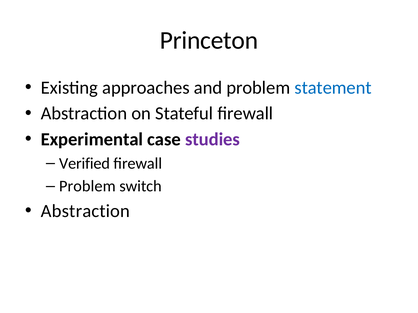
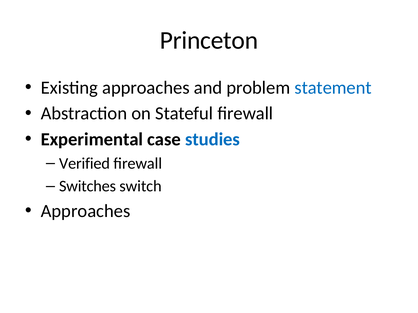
studies colour: purple -> blue
Problem at (87, 187): Problem -> Switches
Abstraction at (85, 211): Abstraction -> Approaches
